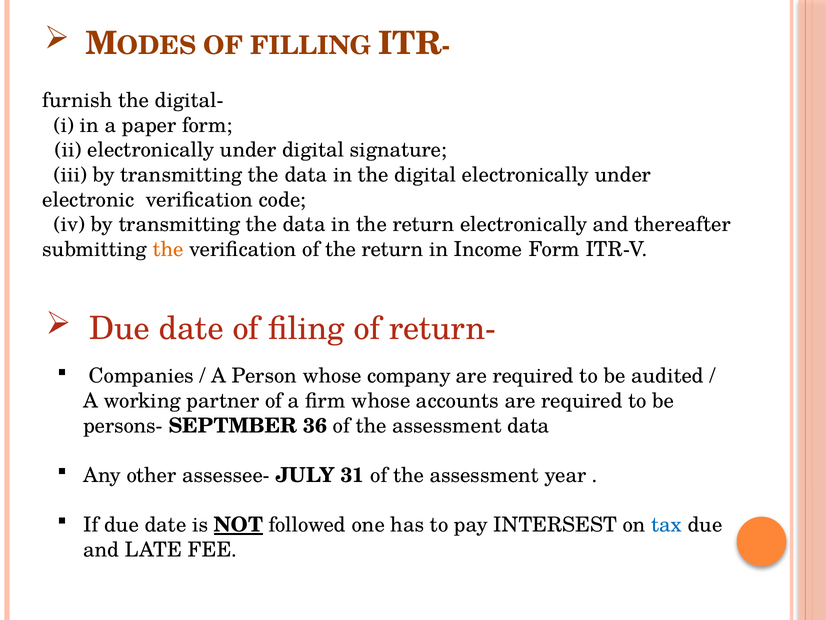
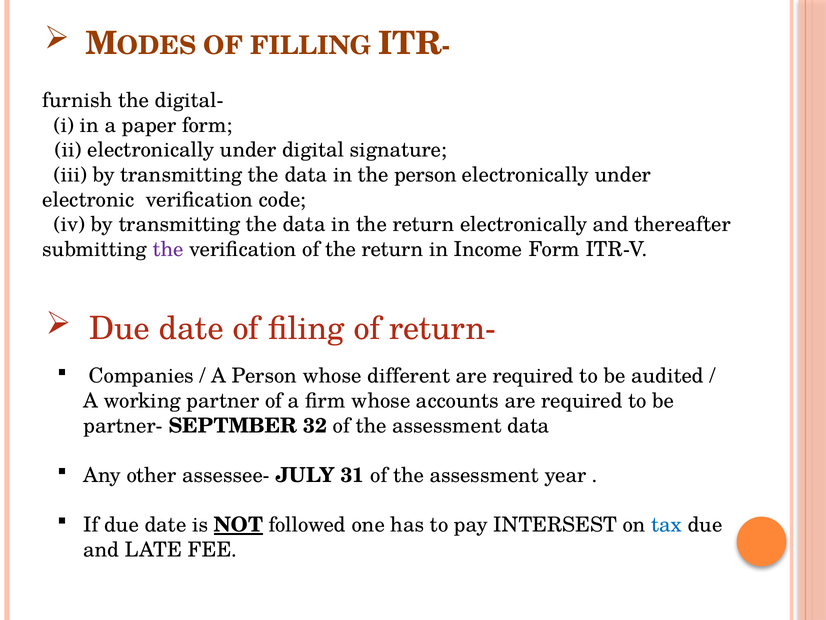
the digital: digital -> person
the at (168, 249) colour: orange -> purple
company: company -> different
persons-: persons- -> partner-
36: 36 -> 32
